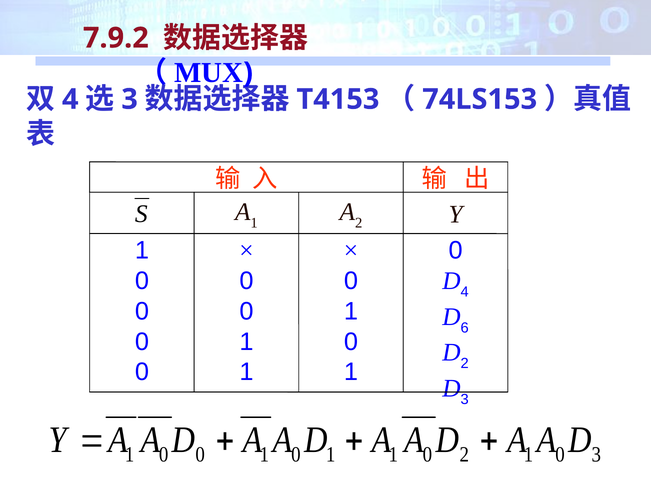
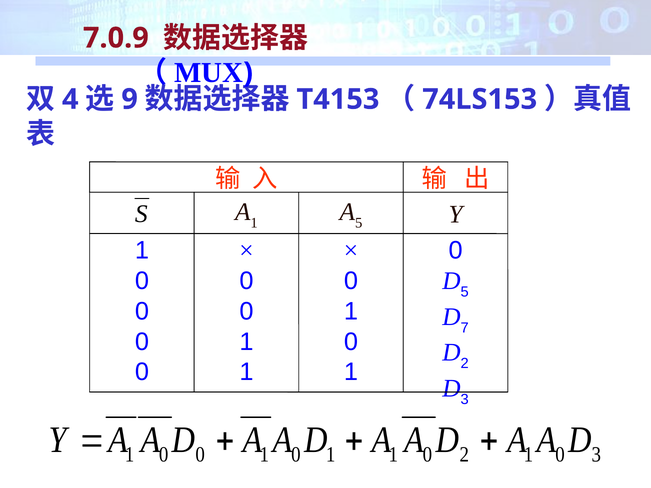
7.9.2: 7.9.2 -> 7.0.9
3 at (130, 99): 3 -> 9
2 at (359, 223): 2 -> 5
4 at (465, 292): 4 -> 5
6: 6 -> 7
